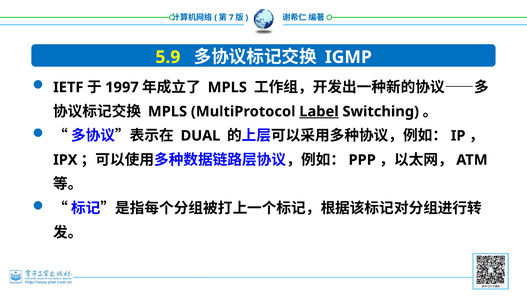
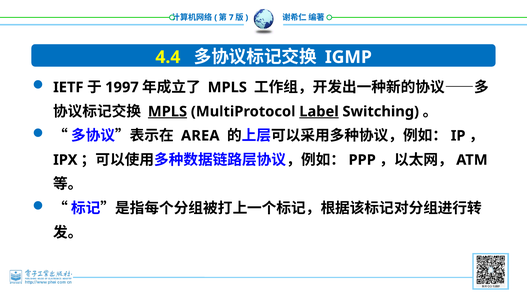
5.9: 5.9 -> 4.4
MPLS at (167, 111) underline: none -> present
DUAL: DUAL -> AREA
